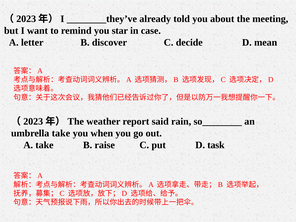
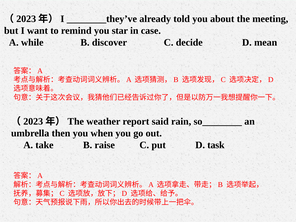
letter: letter -> while
umbrella take: take -> then
